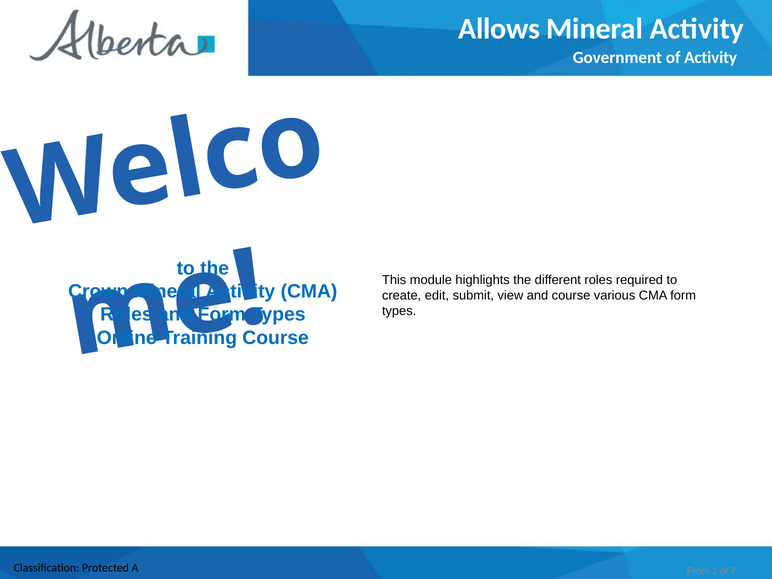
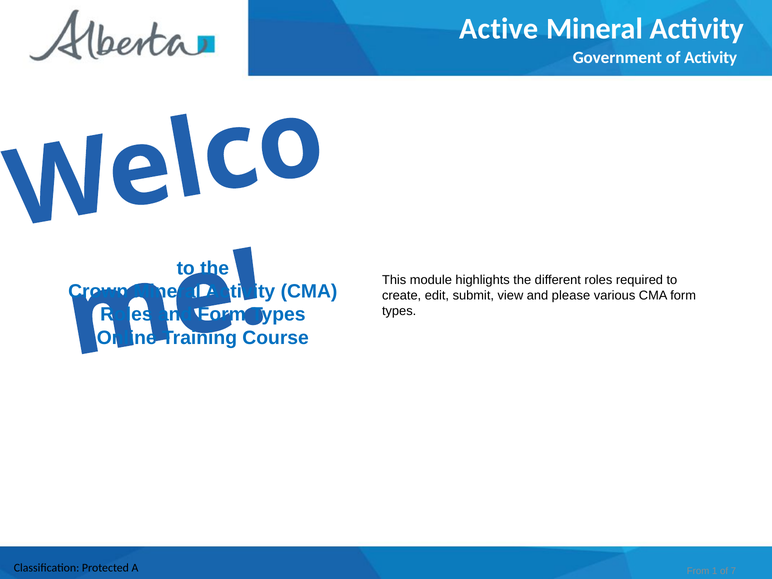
Allows: Allows -> Active
and course: course -> please
